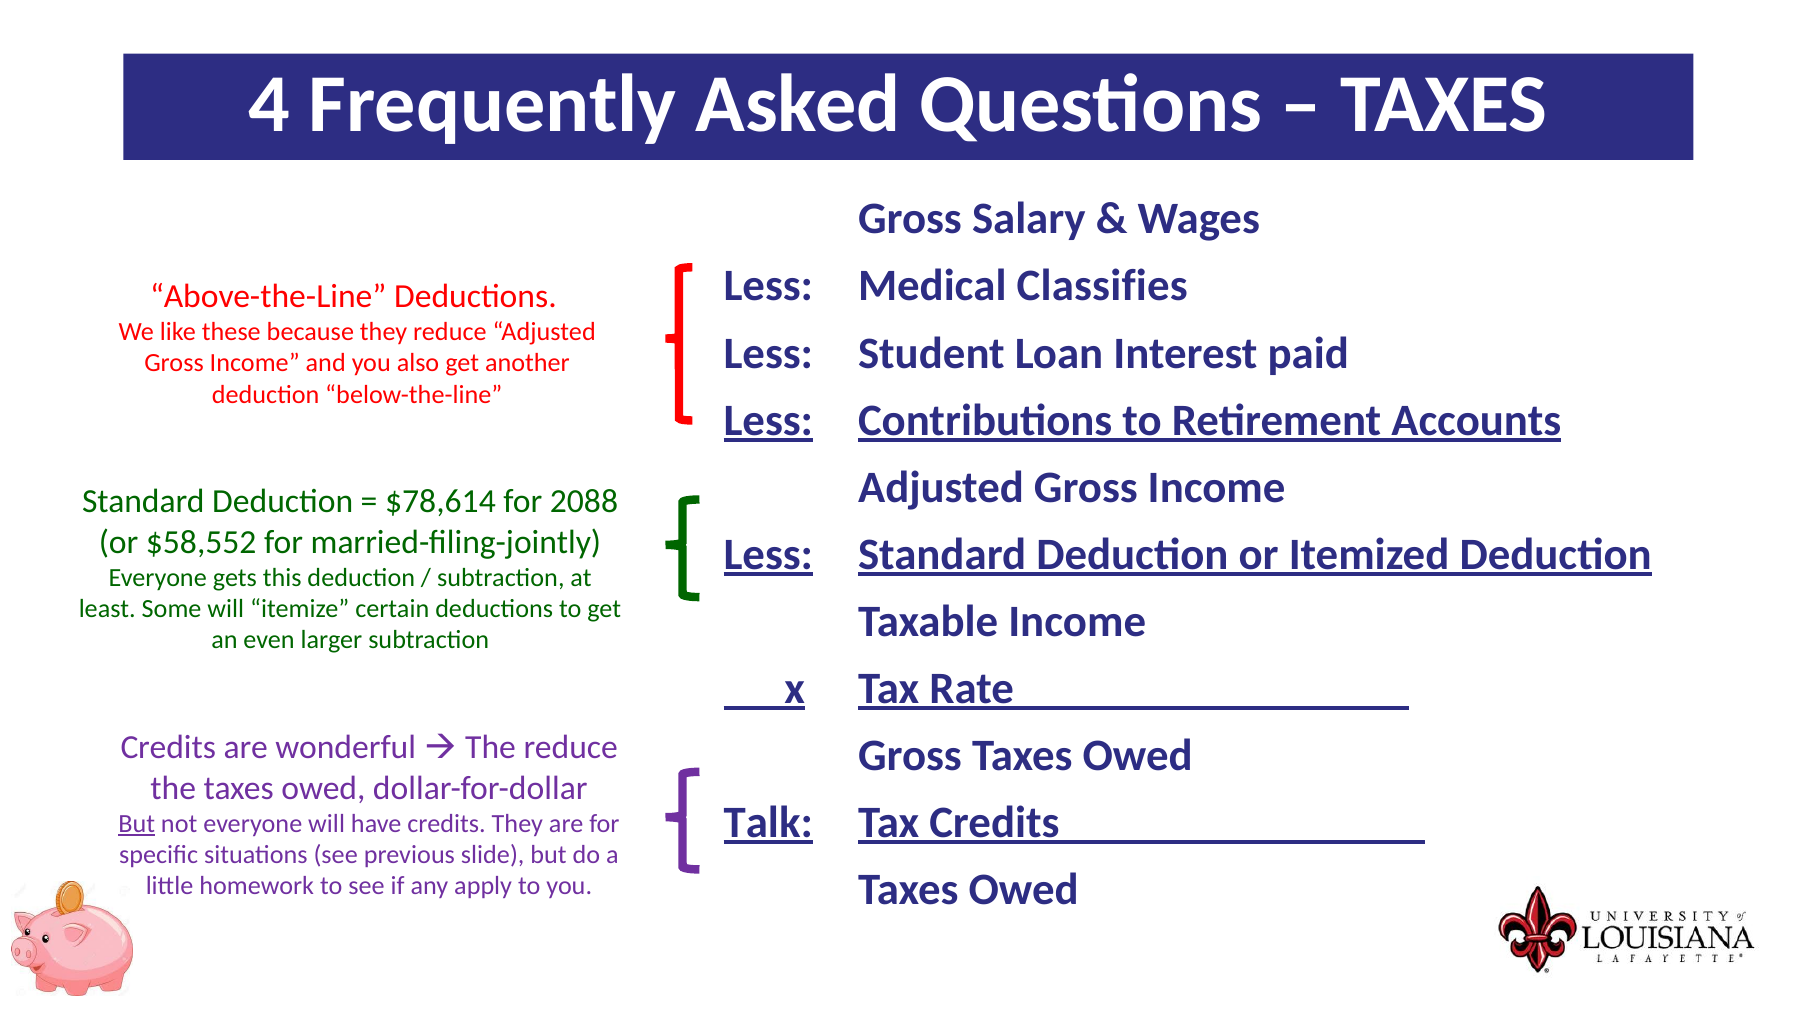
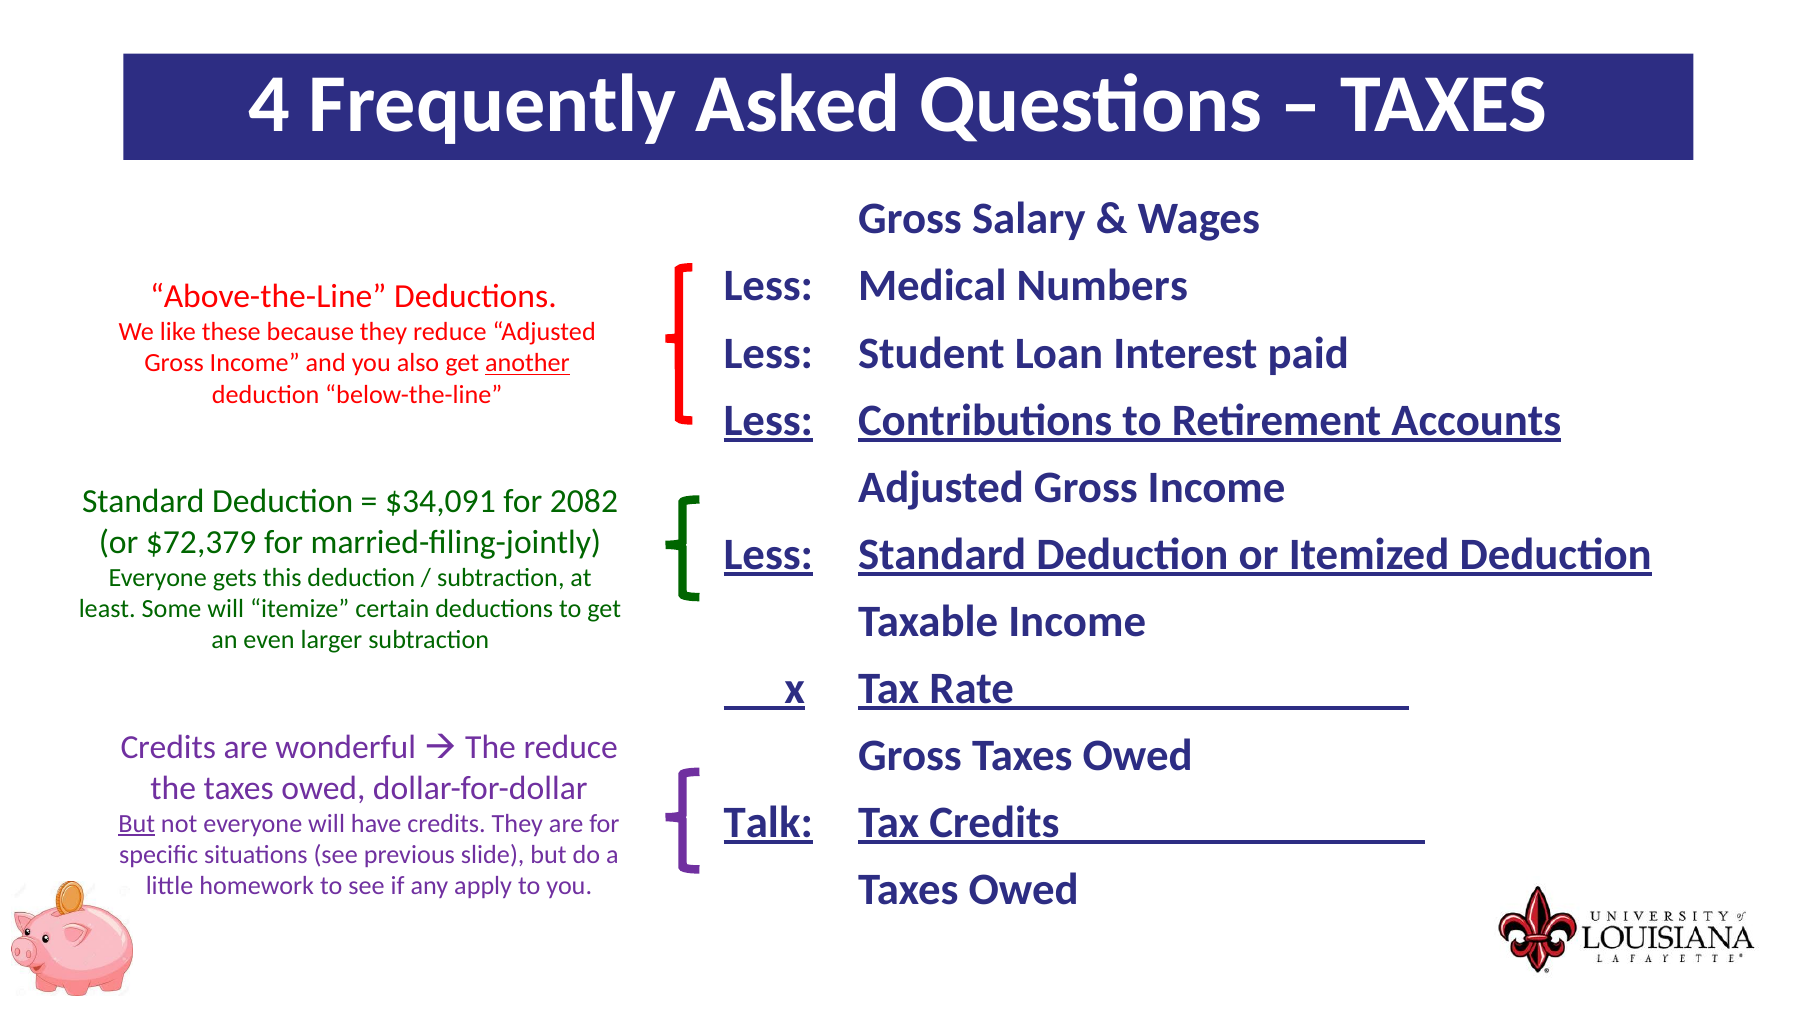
Classifies: Classifies -> Numbers
another underline: none -> present
$78,614: $78,614 -> $34,091
2088: 2088 -> 2082
$58,552: $58,552 -> $72,379
